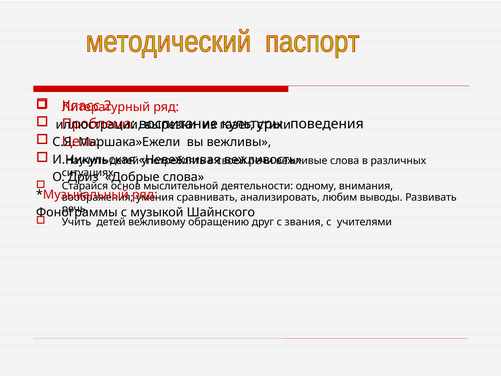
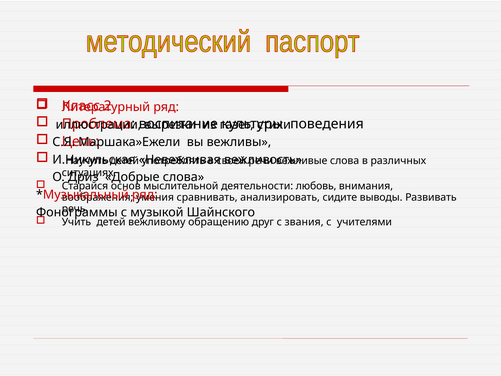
одному: одному -> любовь
любим: любим -> сидите
